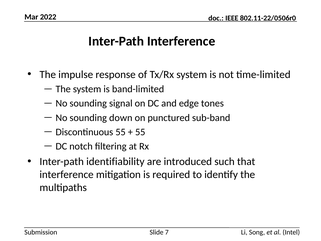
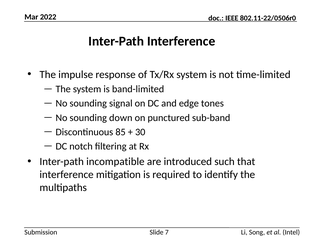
Discontinuous 55: 55 -> 85
55 at (140, 132): 55 -> 30
identifiability: identifiability -> incompatible
